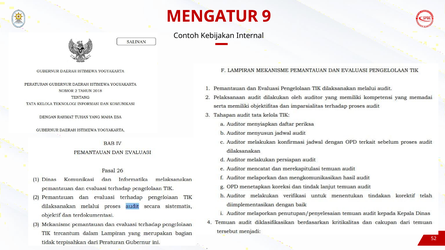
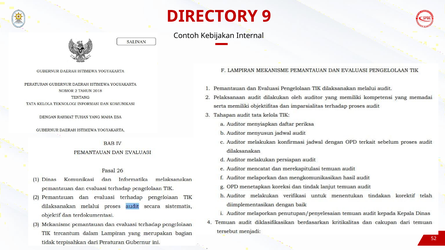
MENGATUR: MENGATUR -> DIRECTORY
